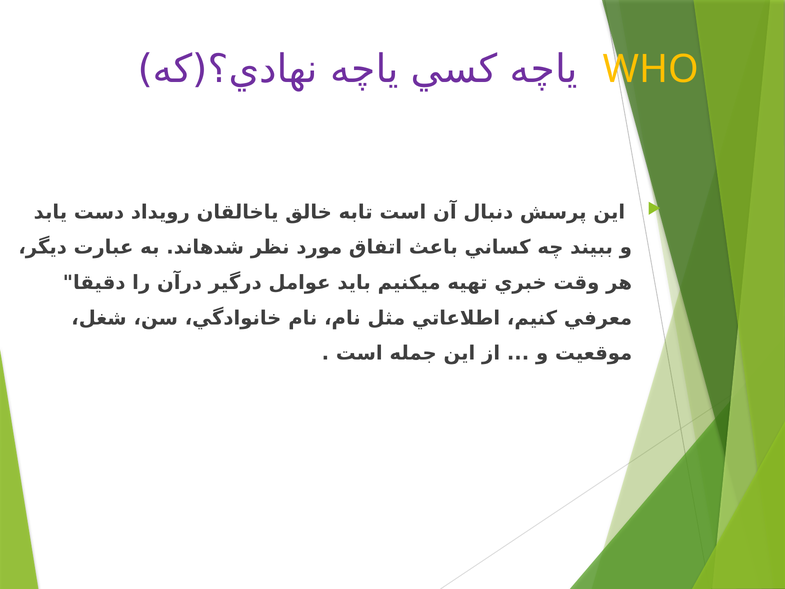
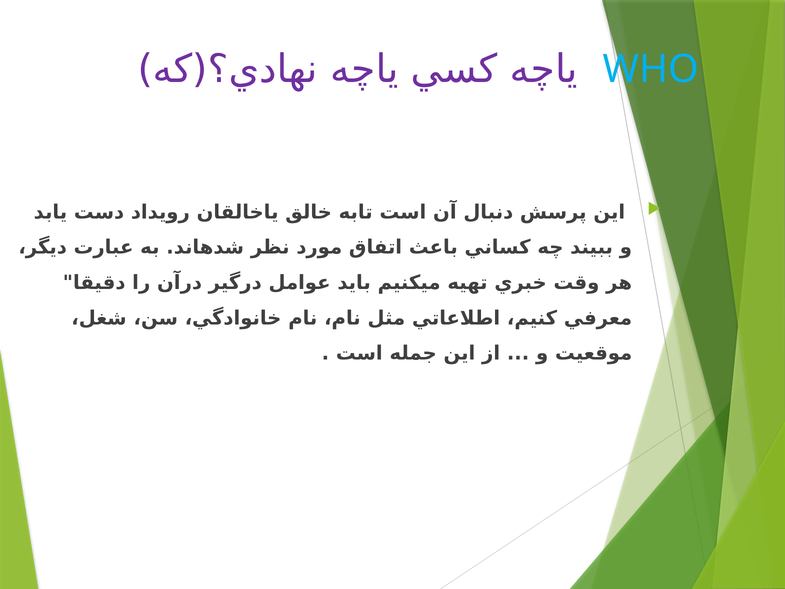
WHO colour: yellow -> light blue
